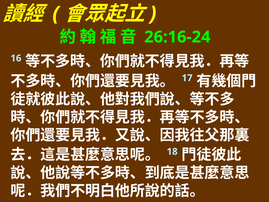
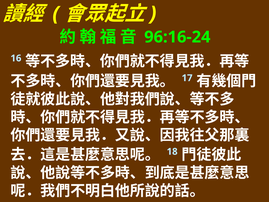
26:16-24: 26:16-24 -> 96:16-24
